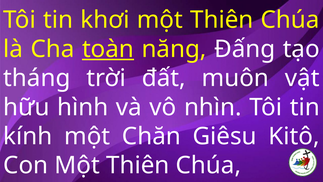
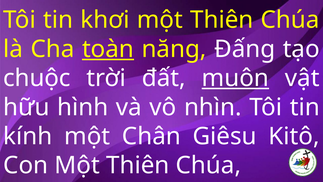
tháng: tháng -> chuộc
muôn underline: none -> present
Chăn: Chăn -> Chân
